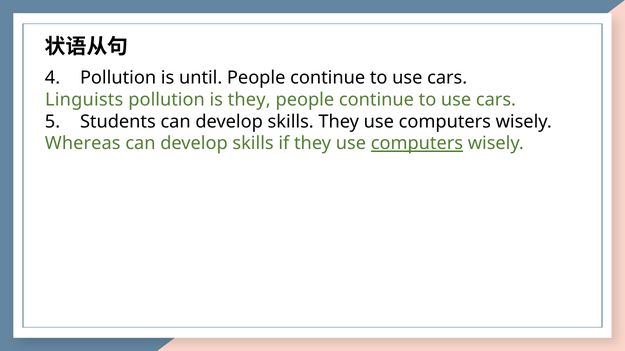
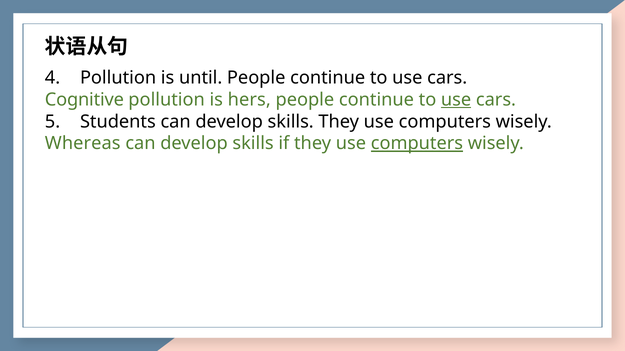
Linguists: Linguists -> Cognitive
is they: they -> hers
use at (456, 100) underline: none -> present
